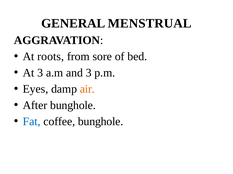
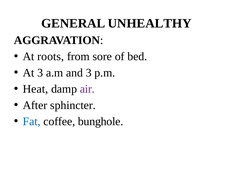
MENSTRUAL: MENSTRUAL -> UNHEALTHY
Eyes: Eyes -> Heat
air colour: orange -> purple
After bunghole: bunghole -> sphincter
